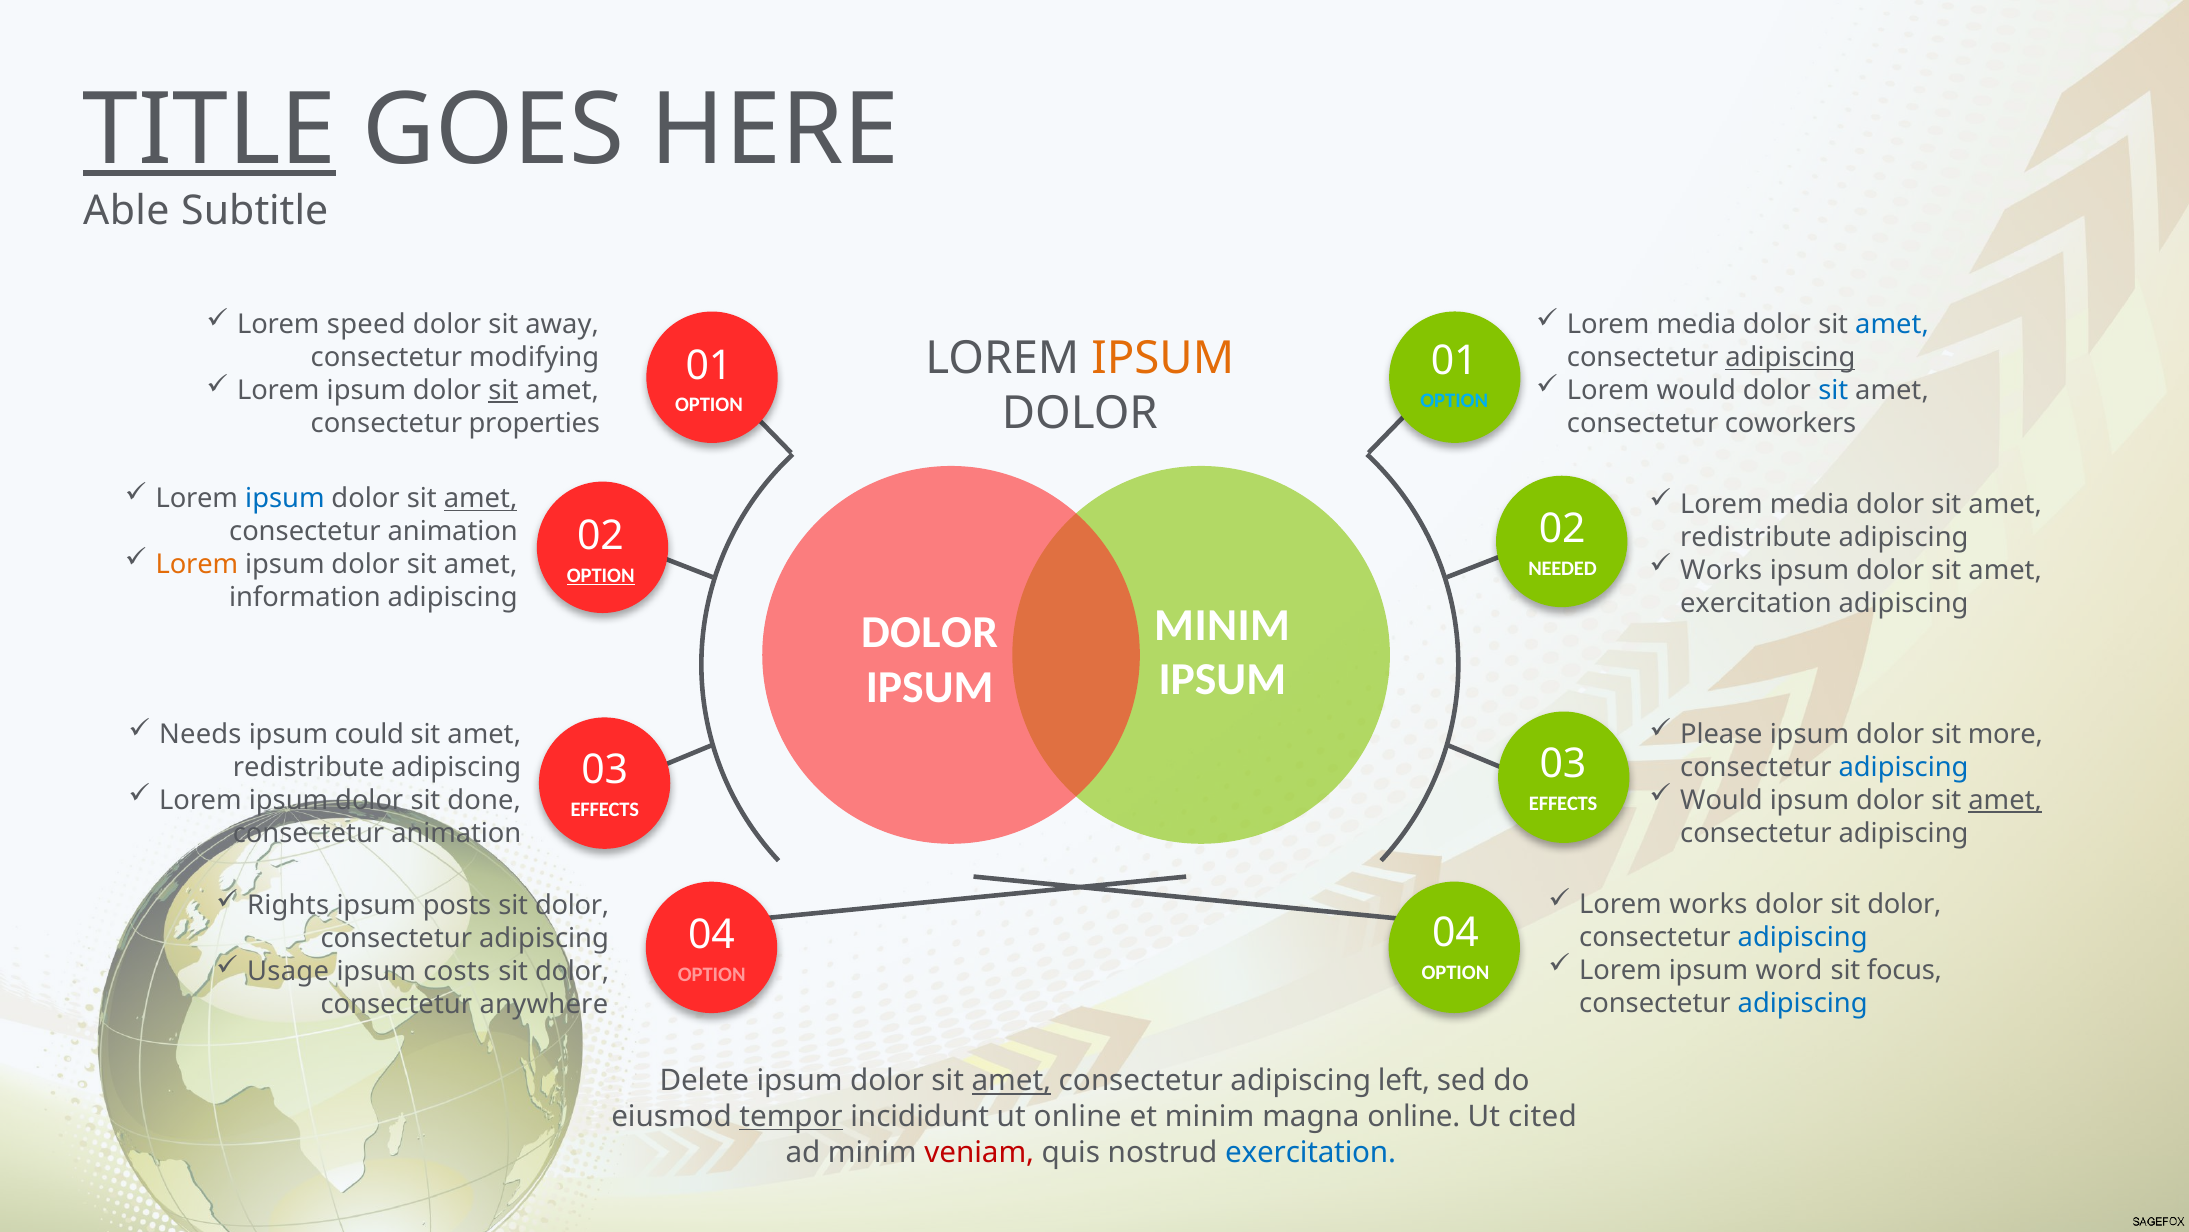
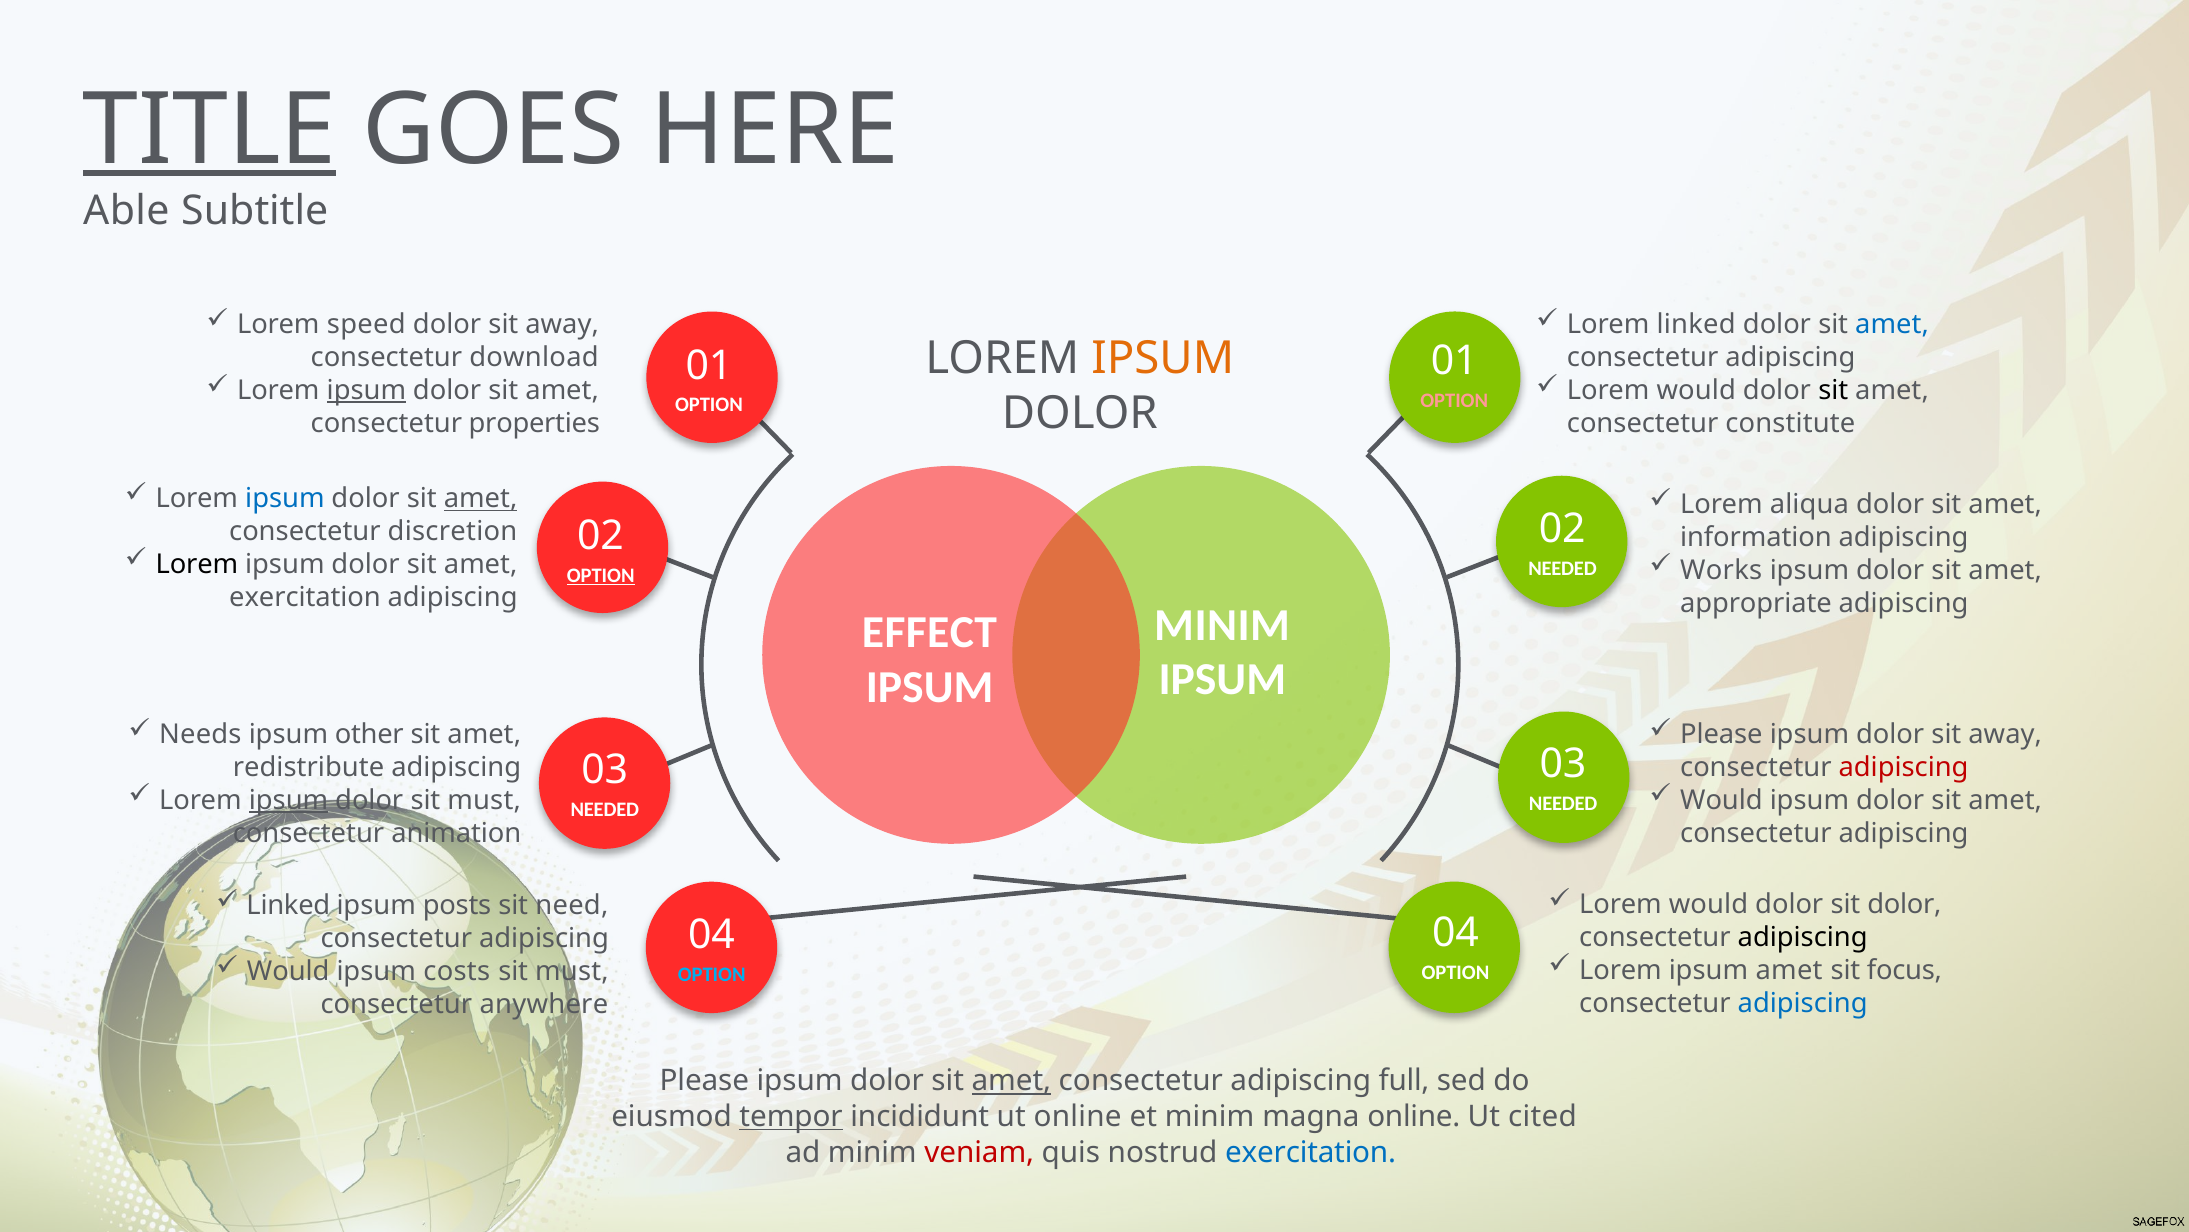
media at (1696, 325): media -> linked
modifying: modifying -> download
adipiscing at (1790, 357) underline: present -> none
ipsum at (366, 390) underline: none -> present
sit at (503, 390) underline: present -> none
sit at (1833, 390) colour: blue -> black
OPTION at (1454, 401) colour: light blue -> pink
coworkers: coworkers -> constitute
media at (1810, 504): media -> aliqua
animation at (453, 531): animation -> discretion
redistribute at (1756, 537): redistribute -> information
Lorem at (197, 564) colour: orange -> black
information at (305, 597): information -> exercitation
exercitation at (1756, 603): exercitation -> appropriate
DOLOR at (929, 632): DOLOR -> EFFECT
could: could -> other
ipsum dolor sit more: more -> away
adipiscing at (1904, 767) colour: blue -> red
ipsum at (289, 800) underline: none -> present
dolor sit done: done -> must
amet at (2005, 800) underline: present -> none
EFFECTS at (1563, 803): EFFECTS -> NEEDED
EFFECTS at (605, 809): EFFECTS -> NEEDED
works at (1708, 904): works -> would
Rights at (288, 905): Rights -> Linked
dolor at (572, 905): dolor -> need
adipiscing at (1803, 937) colour: blue -> black
ipsum word: word -> amet
Usage at (288, 971): Usage -> Would
dolor at (572, 971): dolor -> must
OPTION at (712, 974) colour: pink -> light blue
Delete at (704, 1080): Delete -> Please
left: left -> full
